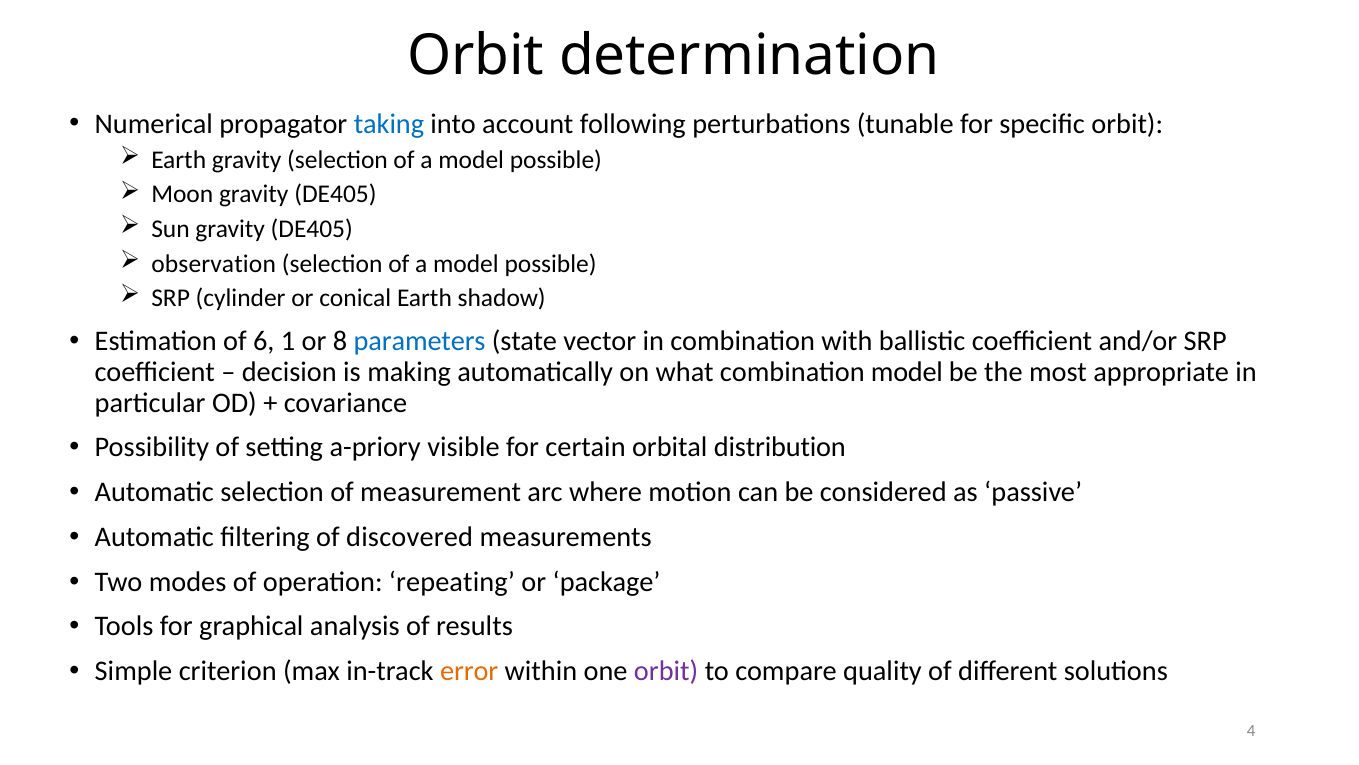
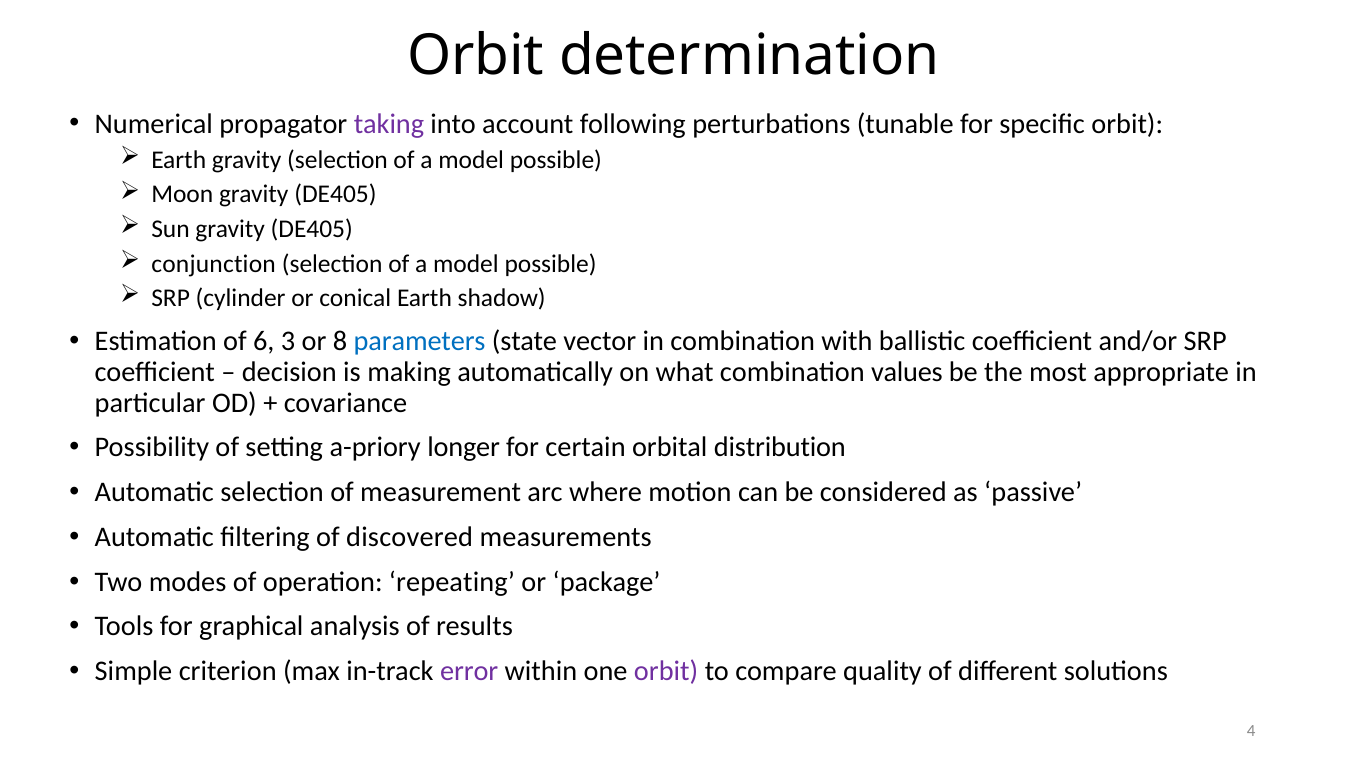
taking colour: blue -> purple
observation: observation -> conjunction
1: 1 -> 3
combination model: model -> values
visible: visible -> longer
error colour: orange -> purple
